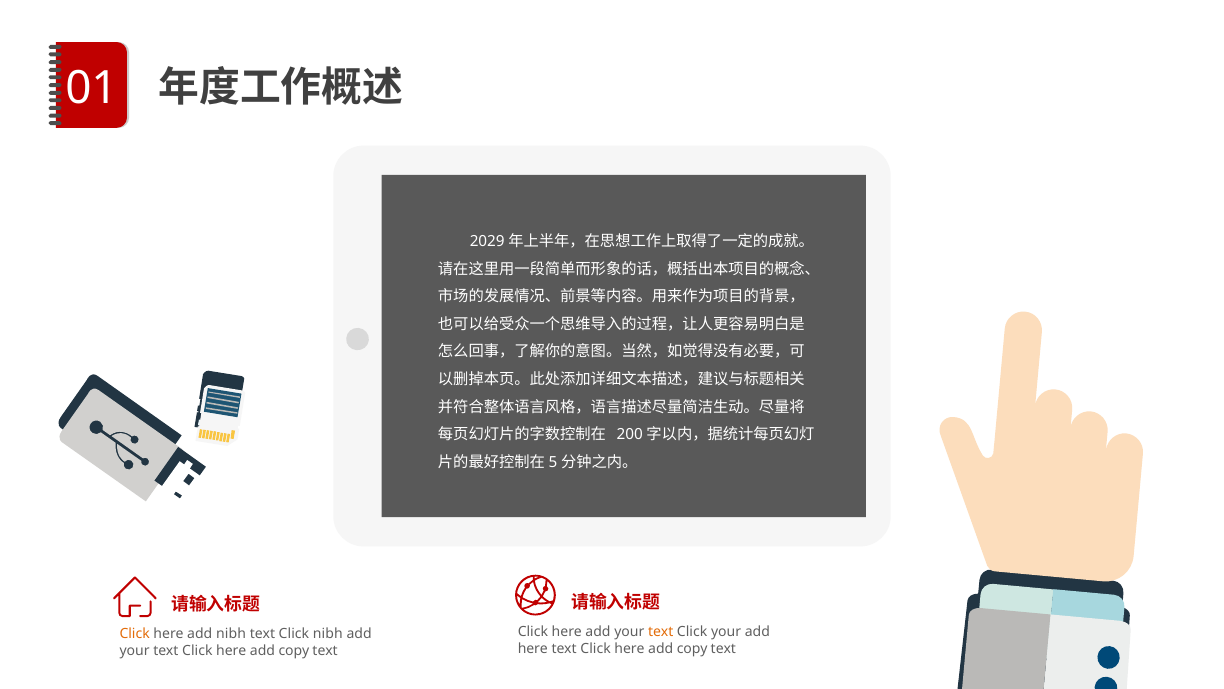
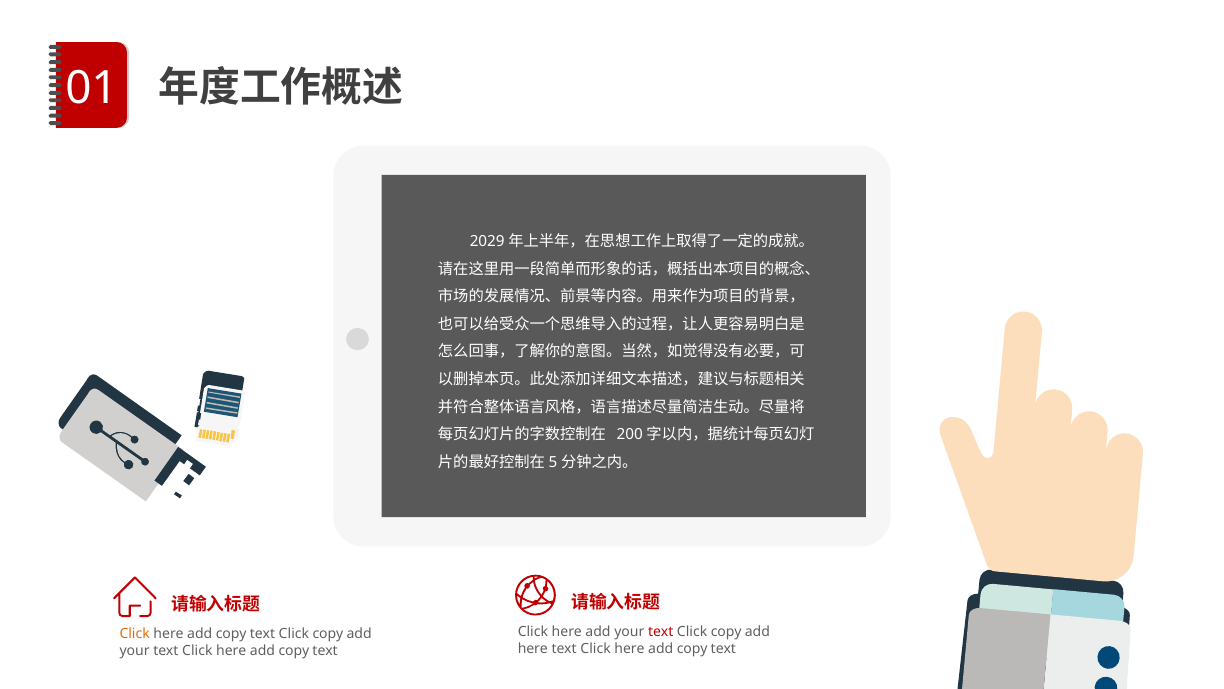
text at (661, 632) colour: orange -> red
your at (726, 632): your -> copy
nibh at (231, 633): nibh -> copy
nibh at (328, 633): nibh -> copy
